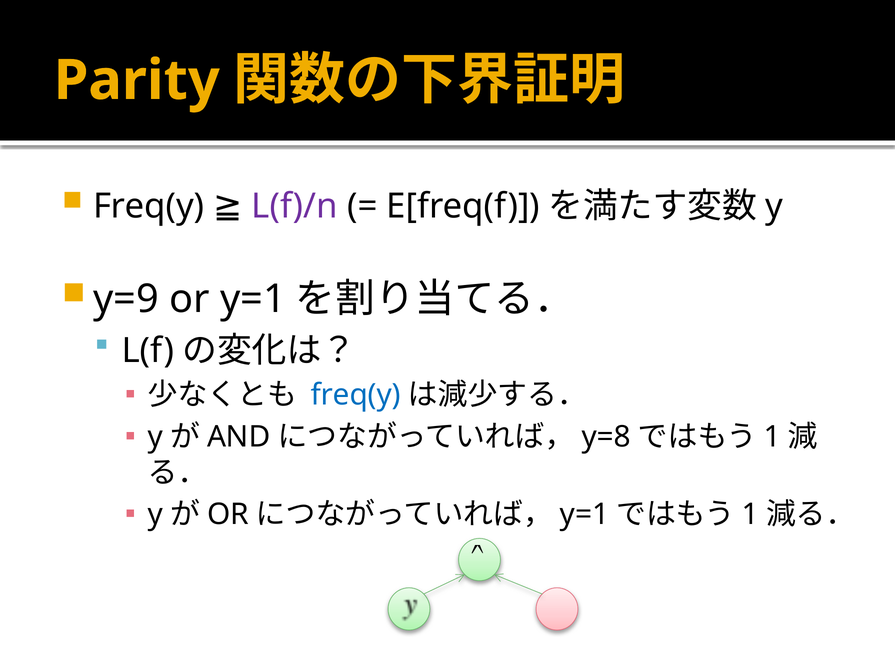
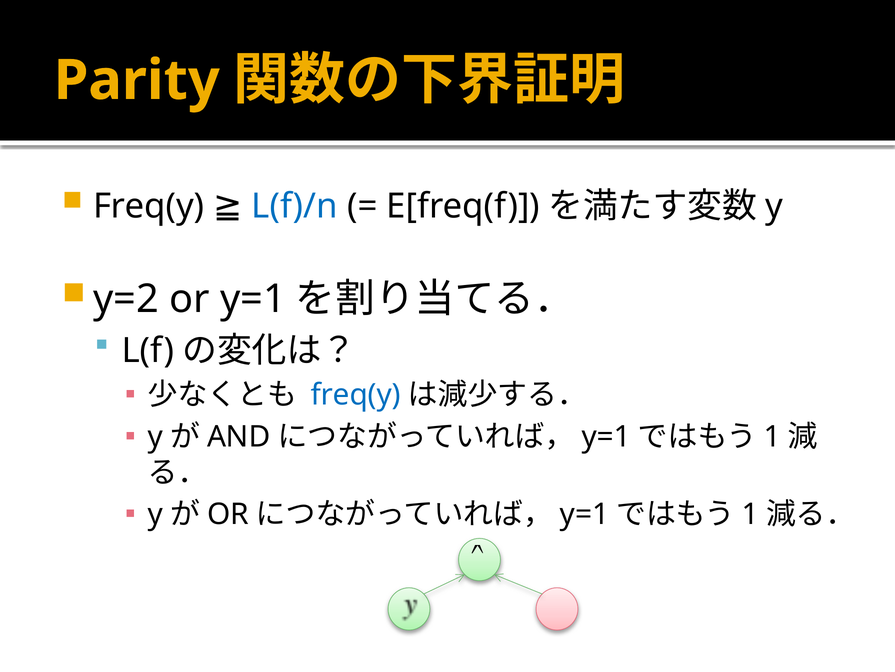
L(f)/n colour: purple -> blue
y=9: y=9 -> y=2
y=8 at (606, 436): y=8 -> y=1
